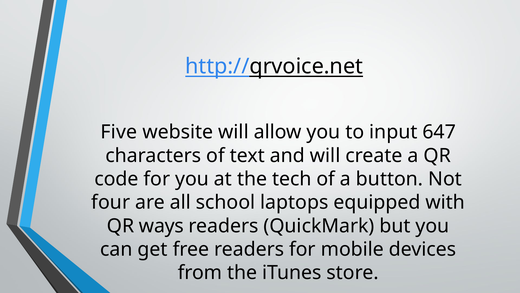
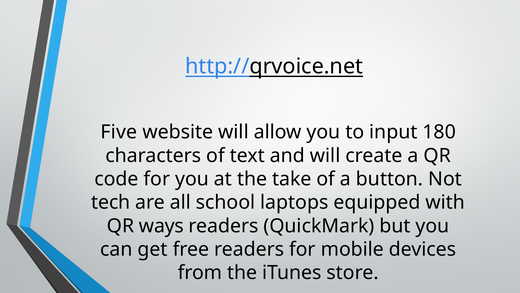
647: 647 -> 180
tech: tech -> take
four: four -> tech
